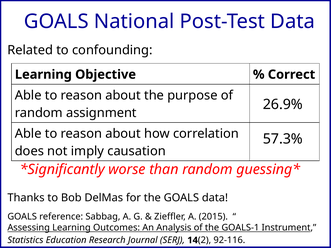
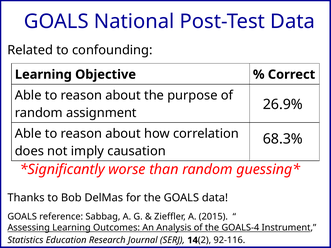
57.3%: 57.3% -> 68.3%
GOALS-1: GOALS-1 -> GOALS-4
